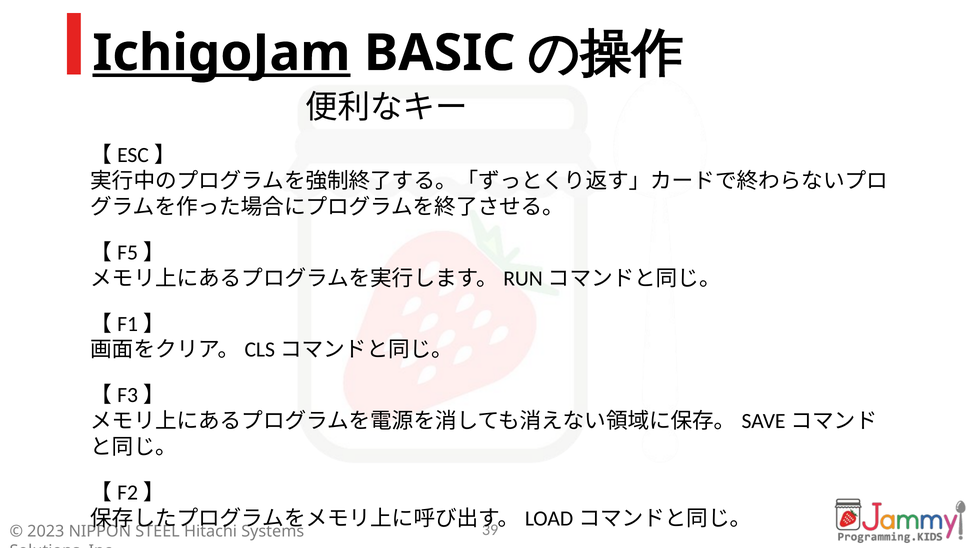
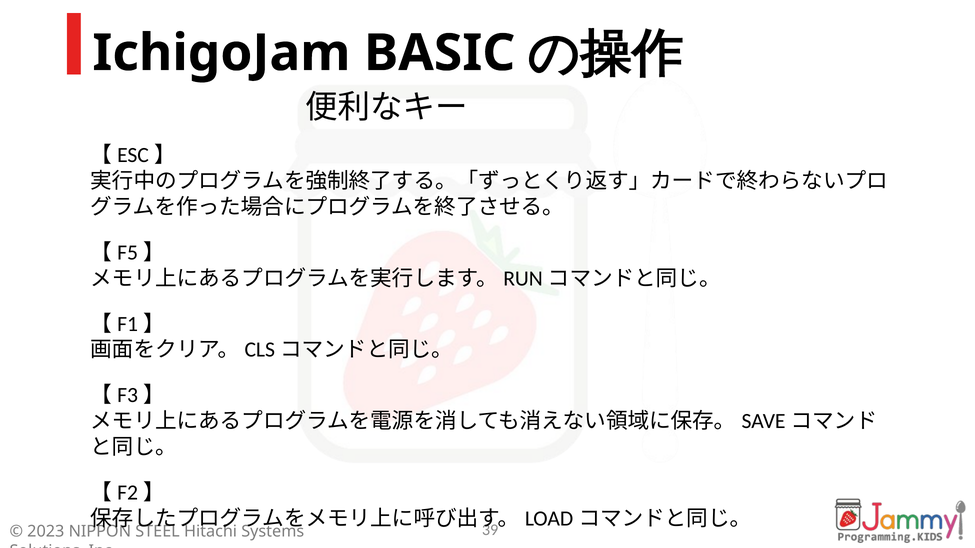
IchigoJam underline: present -> none
